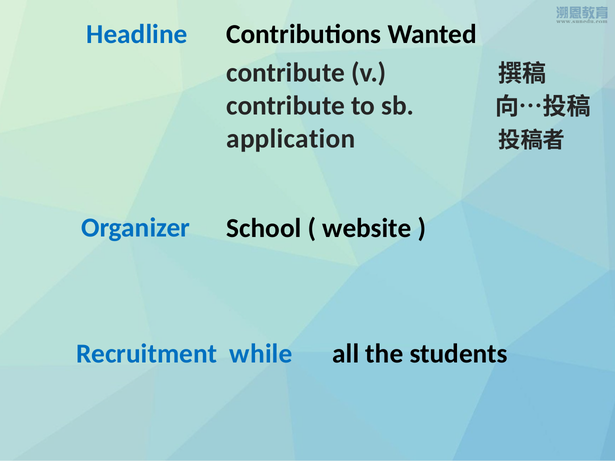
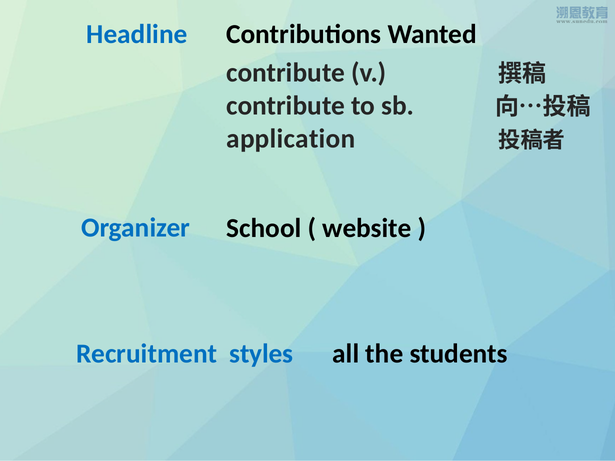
while: while -> styles
